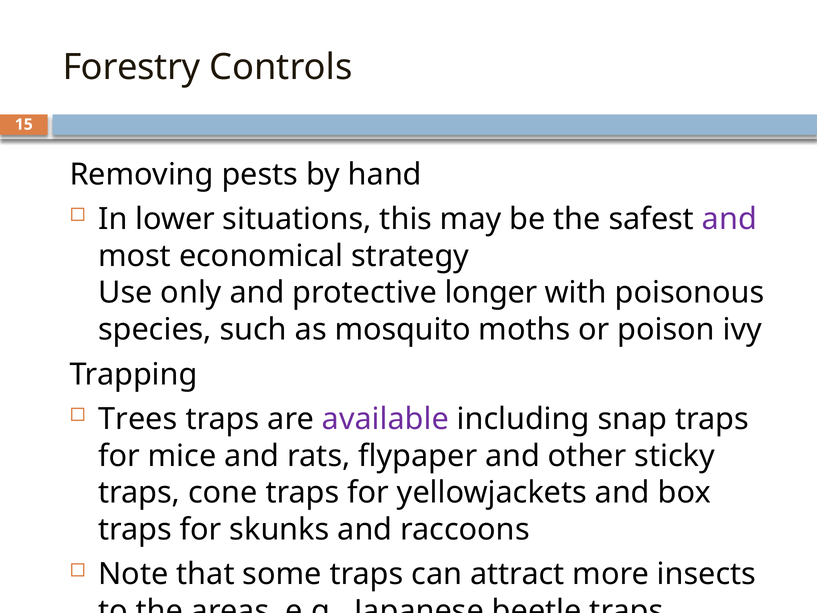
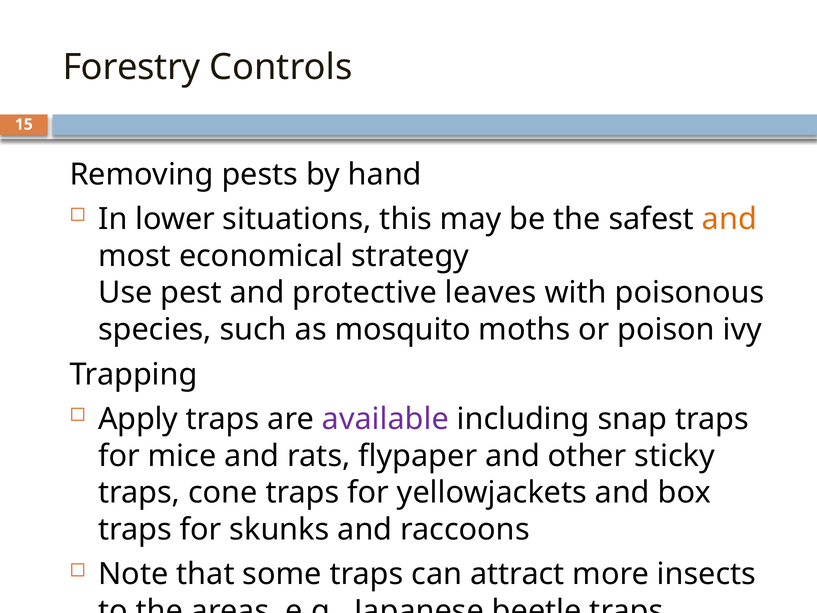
and at (729, 219) colour: purple -> orange
only: only -> pest
longer: longer -> leaves
Trees: Trees -> Apply
